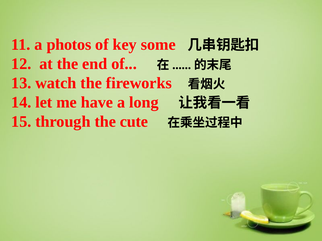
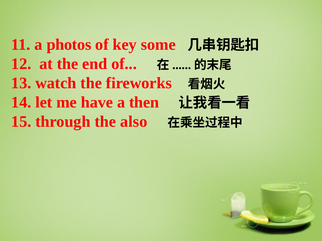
long: long -> then
cute: cute -> also
